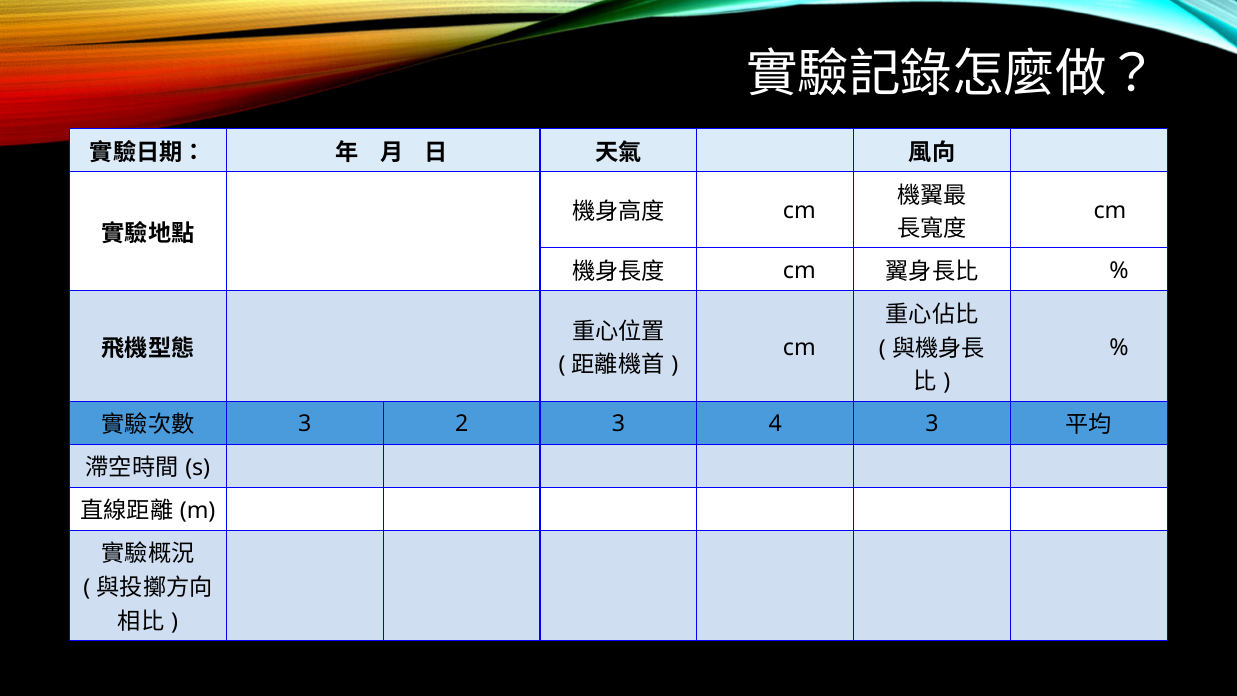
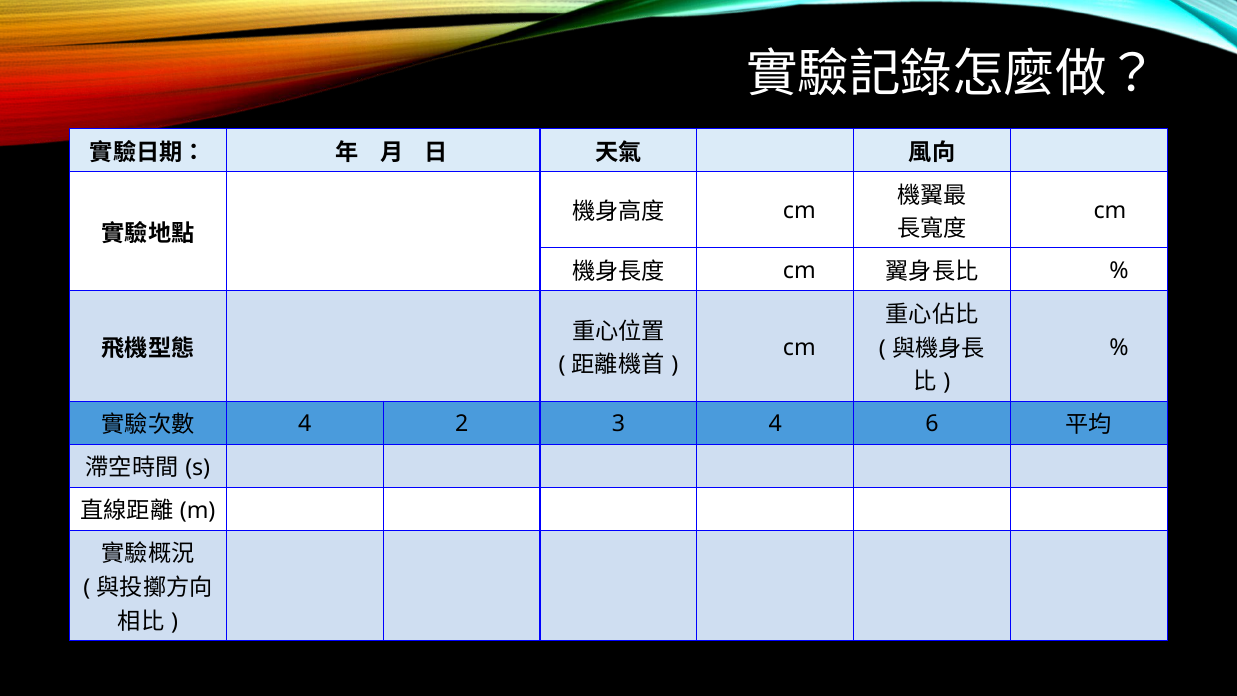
3 at (305, 424): 3 -> 4
4 3: 3 -> 6
